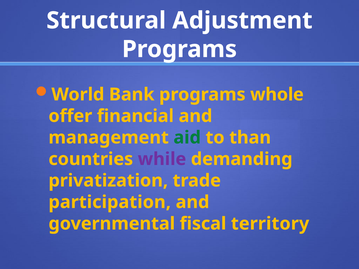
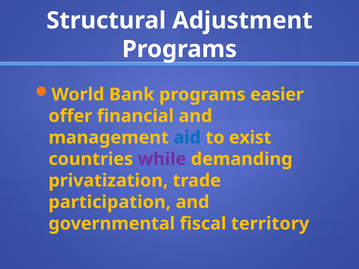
whole: whole -> easier
aid colour: green -> blue
than: than -> exist
